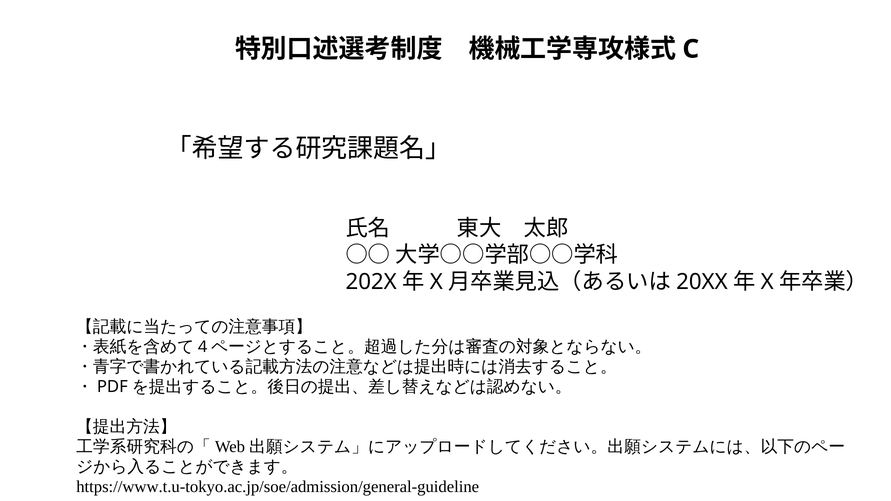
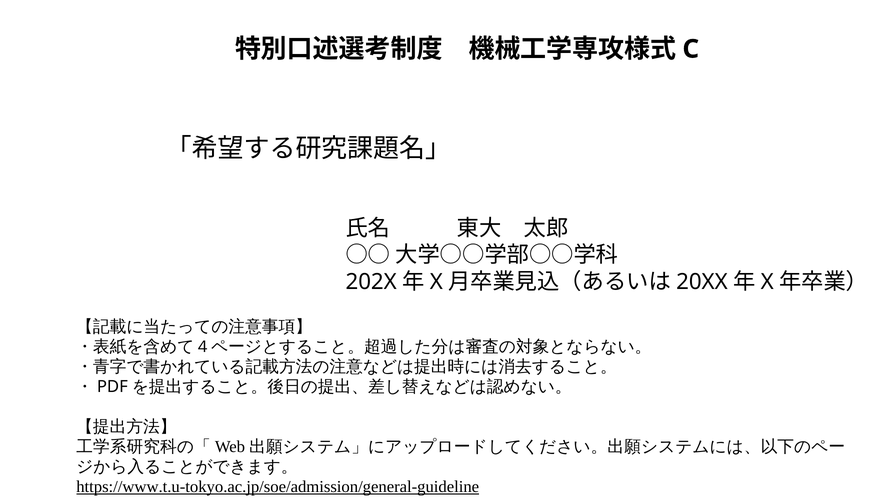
https://www.t.u-tokyo.ac.jp/soe/admission/general-guideline underline: none -> present
